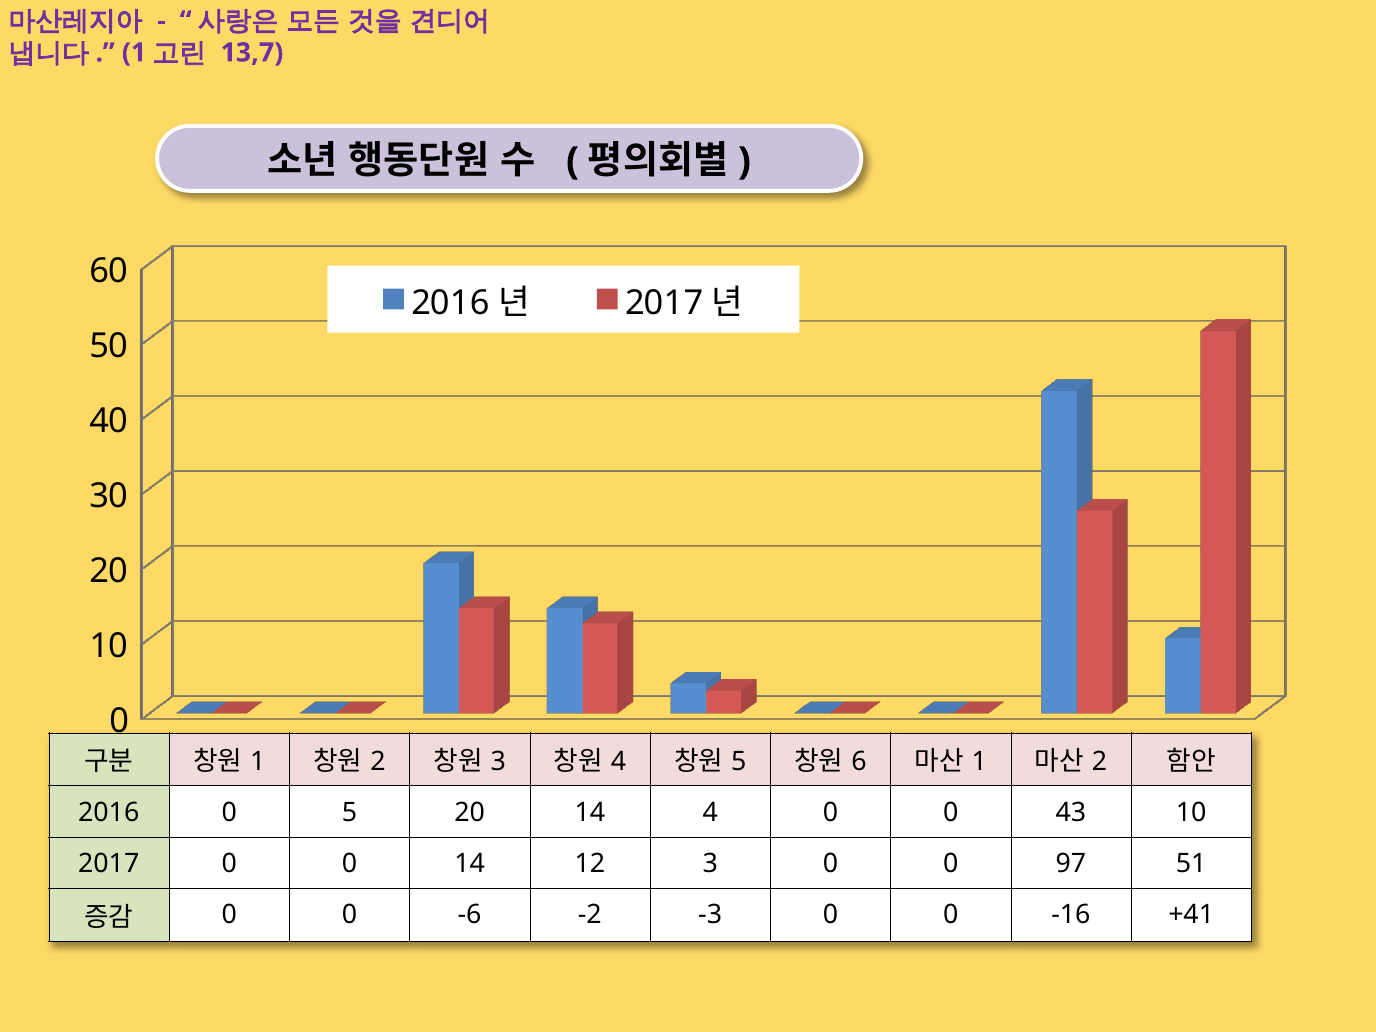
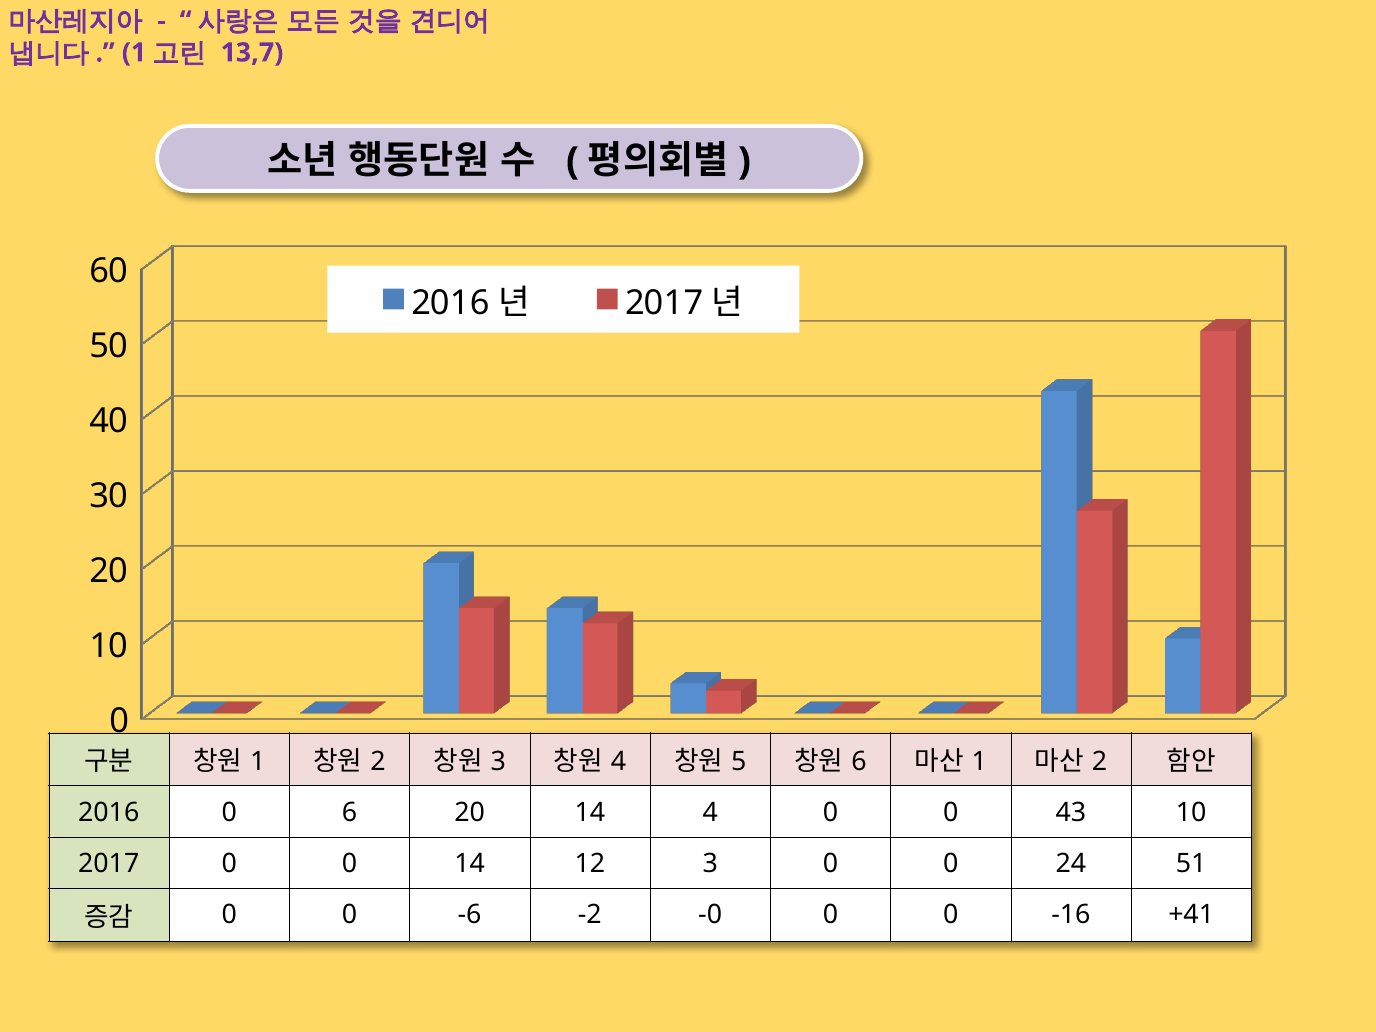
0 5: 5 -> 6
97: 97 -> 24
-3: -3 -> -0
